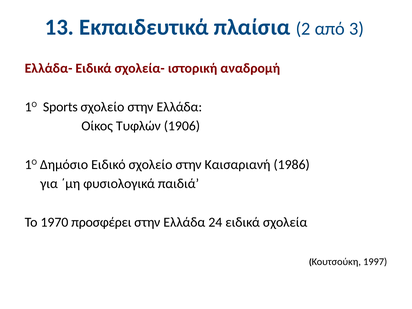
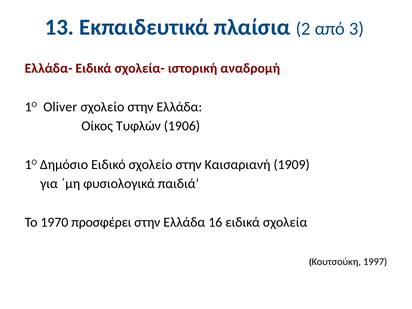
Sports: Sports -> Oliver
1986: 1986 -> 1909
24: 24 -> 16
